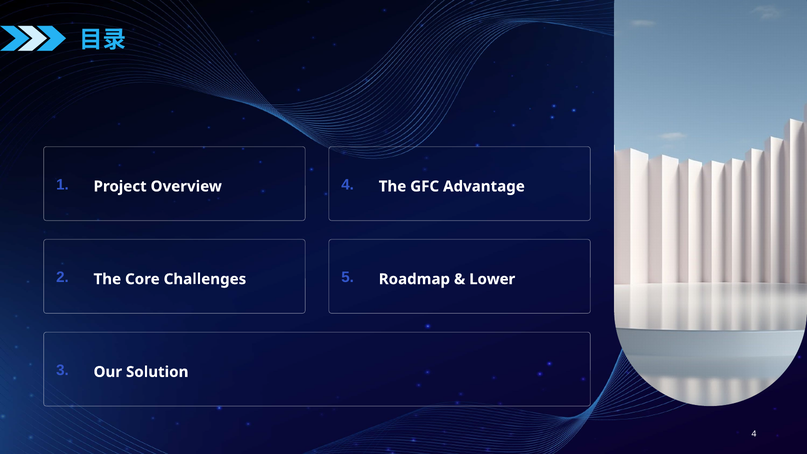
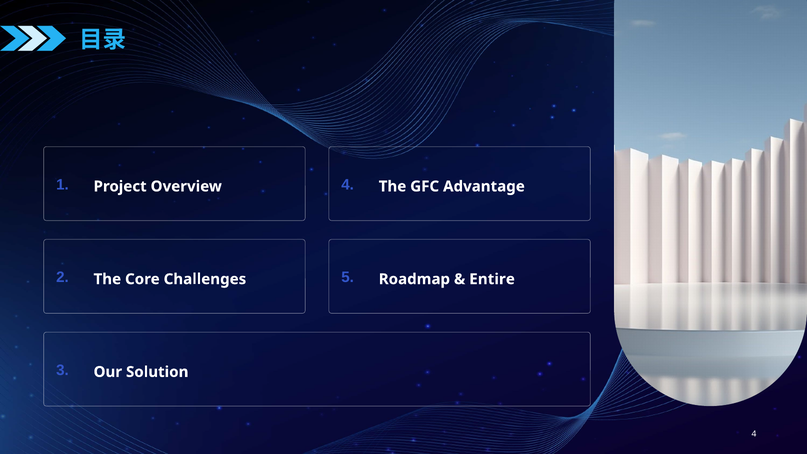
Lower: Lower -> Entire
